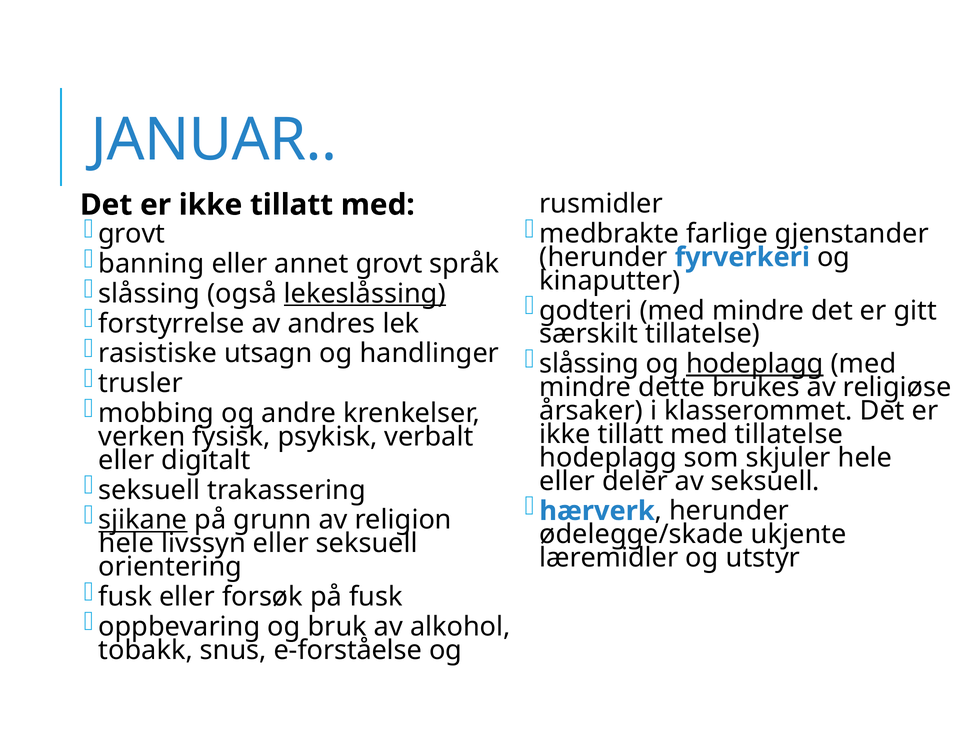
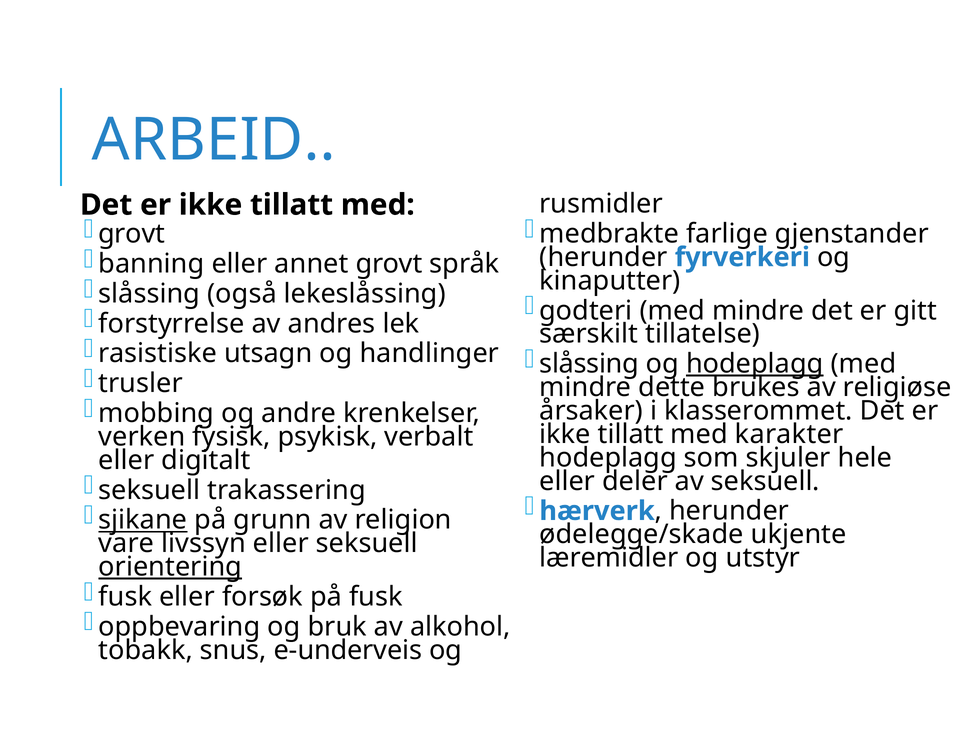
JANUAR: JANUAR -> ARBEID
lekeslåssing underline: present -> none
med tillatelse: tillatelse -> karakter
hele at (126, 543): hele -> vare
orientering underline: none -> present
e-forståelse: e-forståelse -> e-underveis
